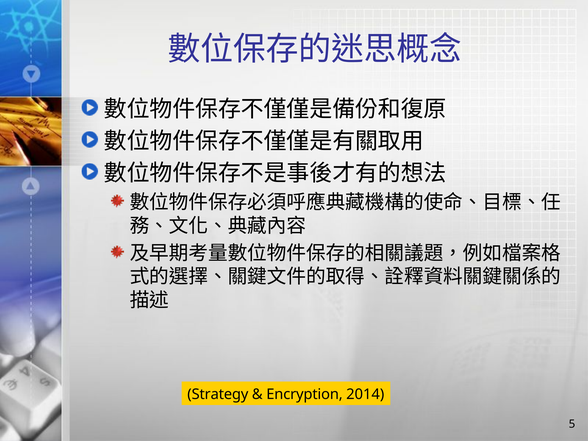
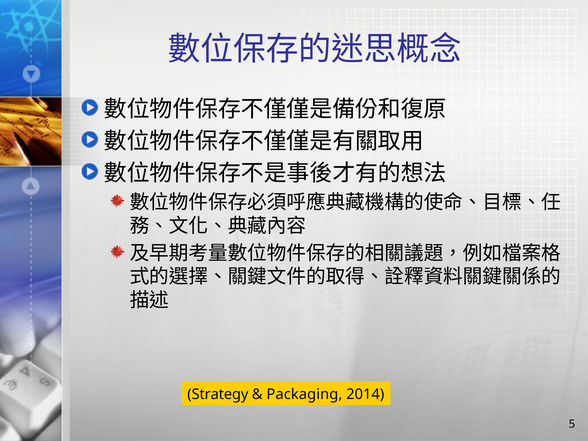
Encryption: Encryption -> Packaging
